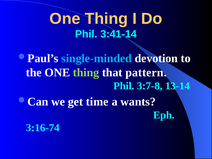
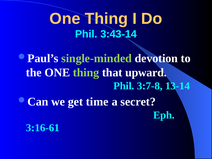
3:41-14: 3:41-14 -> 3:43-14
single-minded colour: light blue -> light green
pattern: pattern -> upward
wants: wants -> secret
3:16-74: 3:16-74 -> 3:16-61
